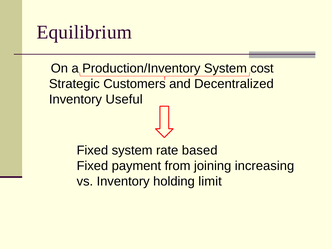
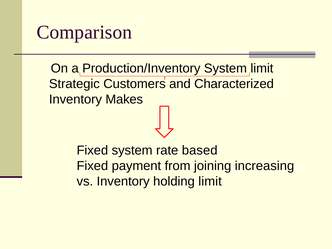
Equilibrium: Equilibrium -> Comparison
System cost: cost -> limit
Decentralized: Decentralized -> Characterized
Useful: Useful -> Makes
